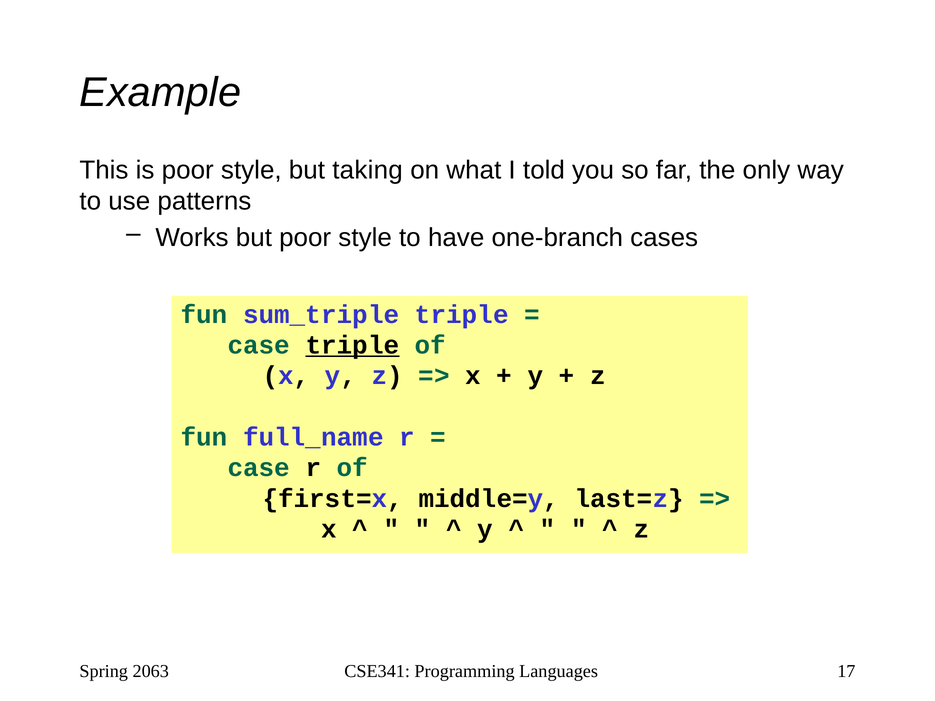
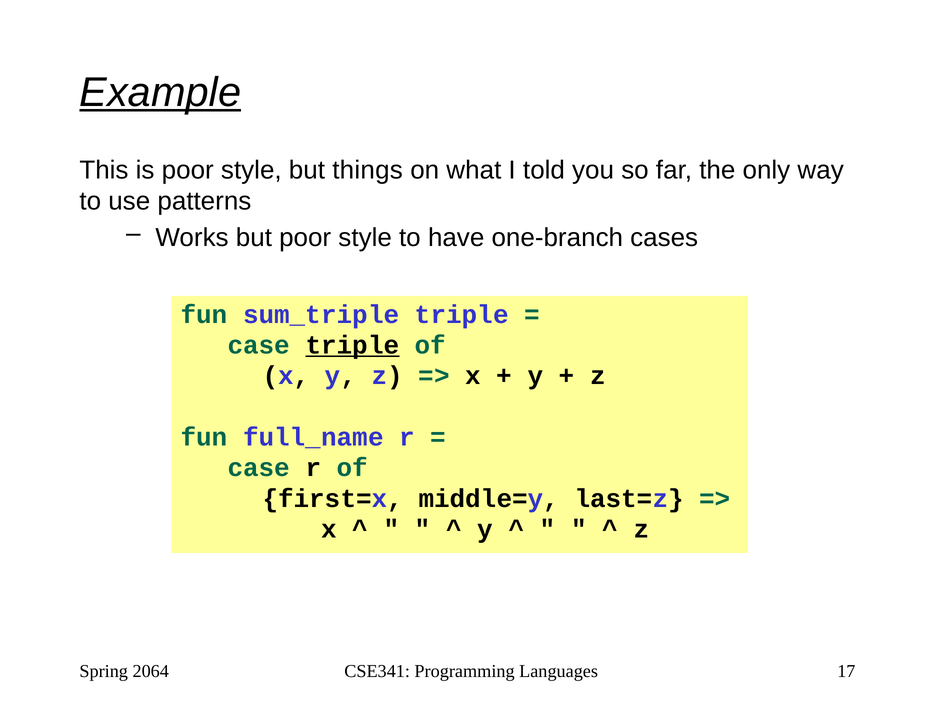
Example underline: none -> present
taking: taking -> things
2063: 2063 -> 2064
